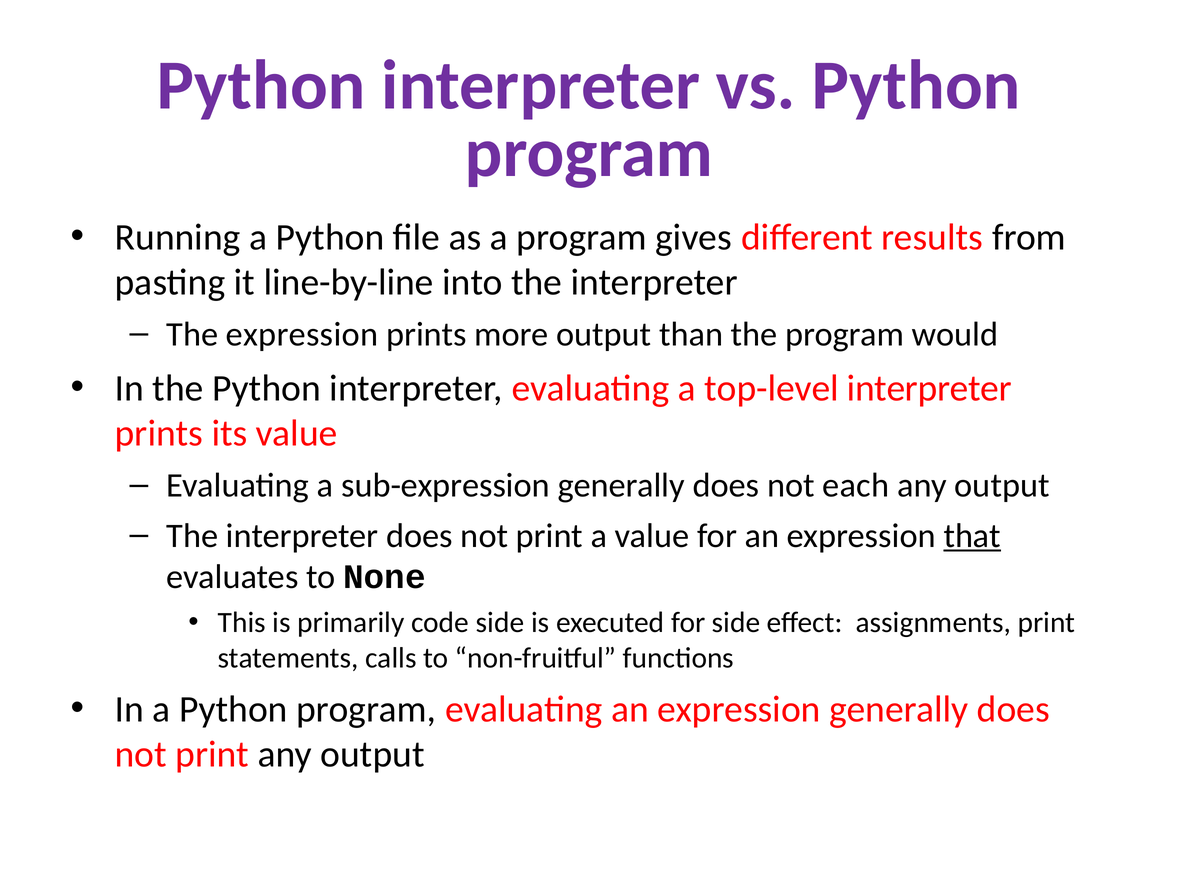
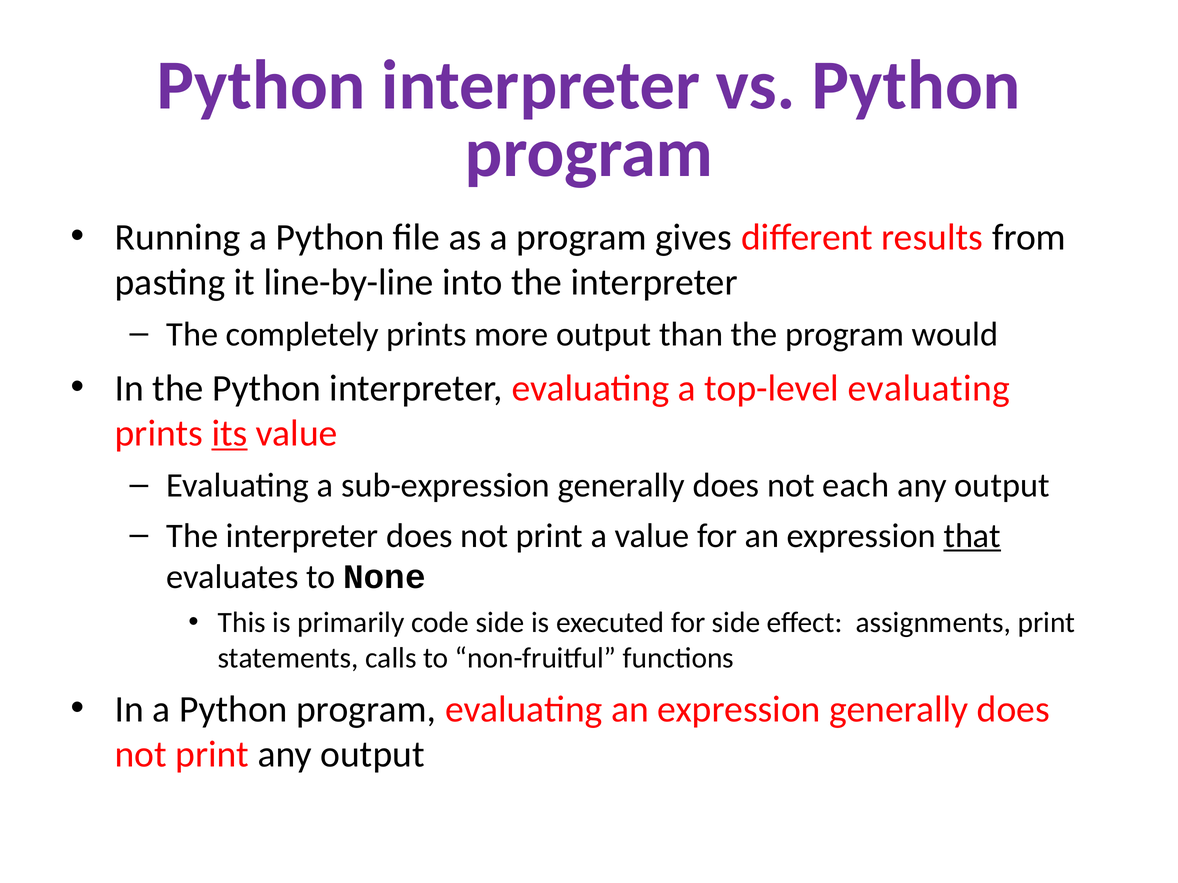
The expression: expression -> completely
top-level interpreter: interpreter -> evaluating
its underline: none -> present
